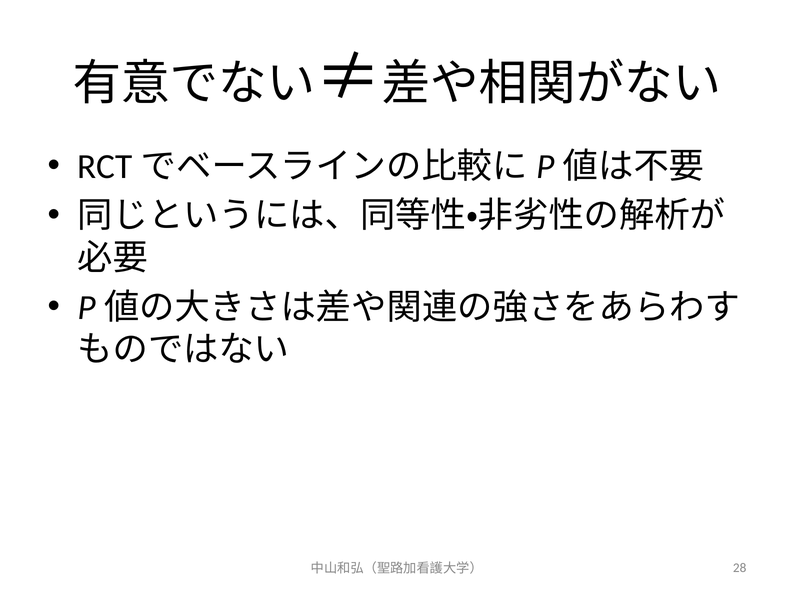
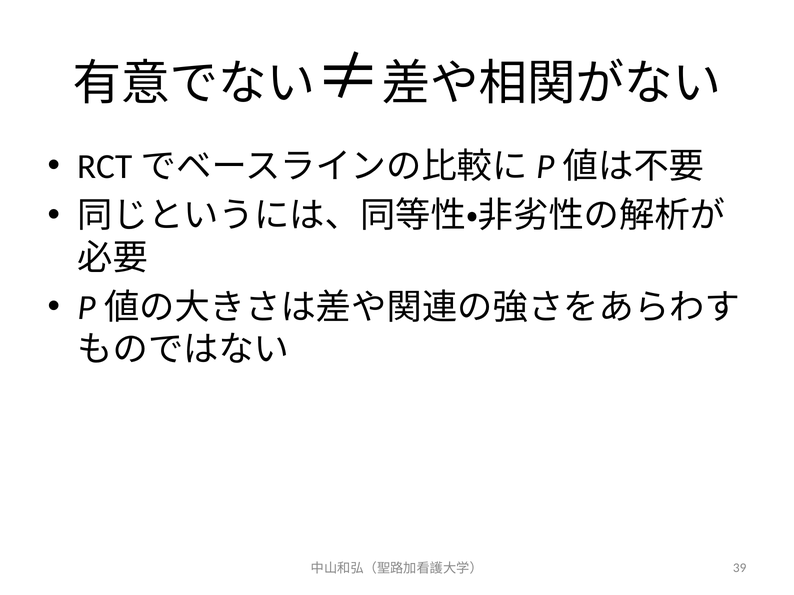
28: 28 -> 39
